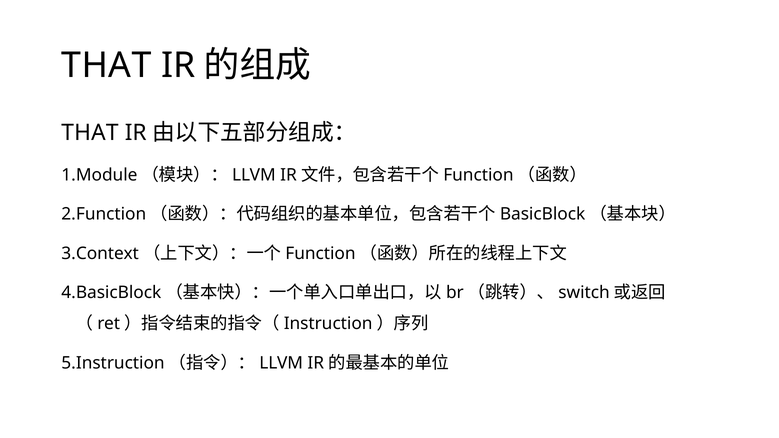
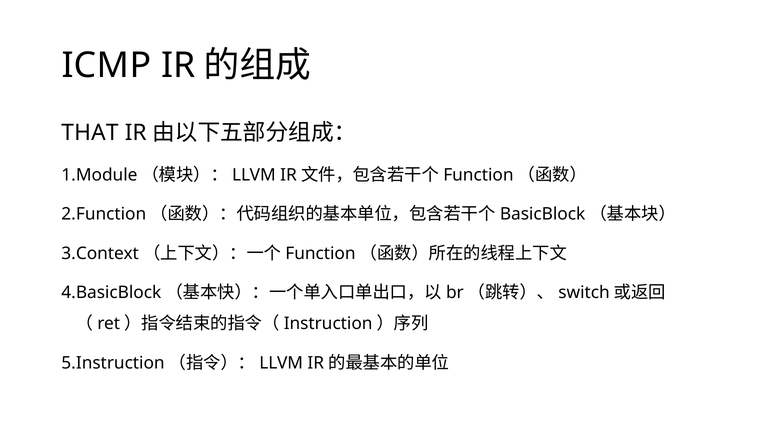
THAT at (106, 65): THAT -> ICMP
